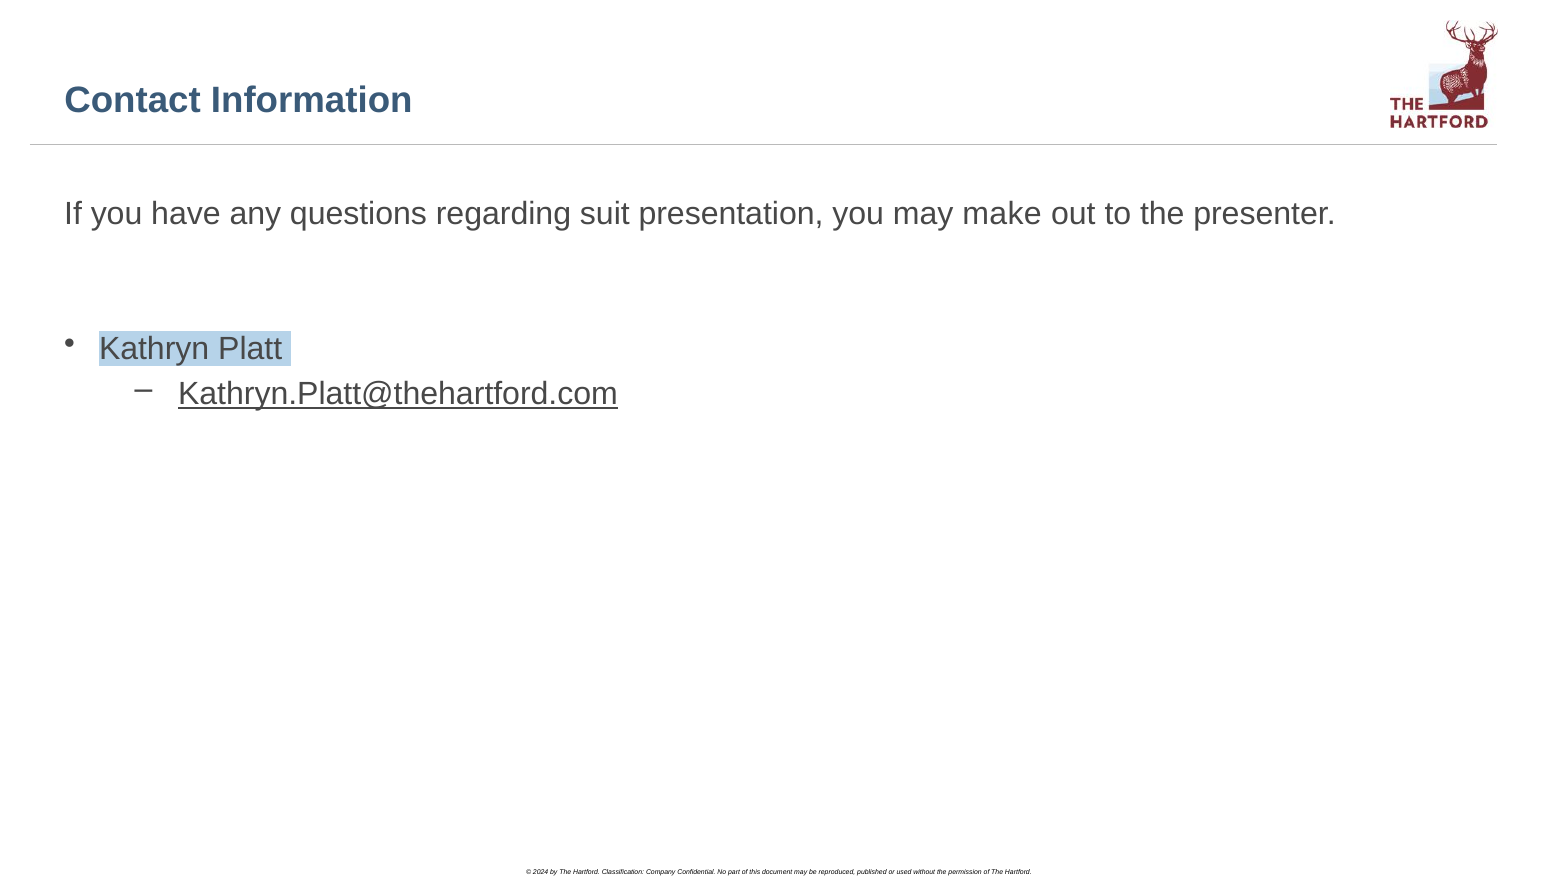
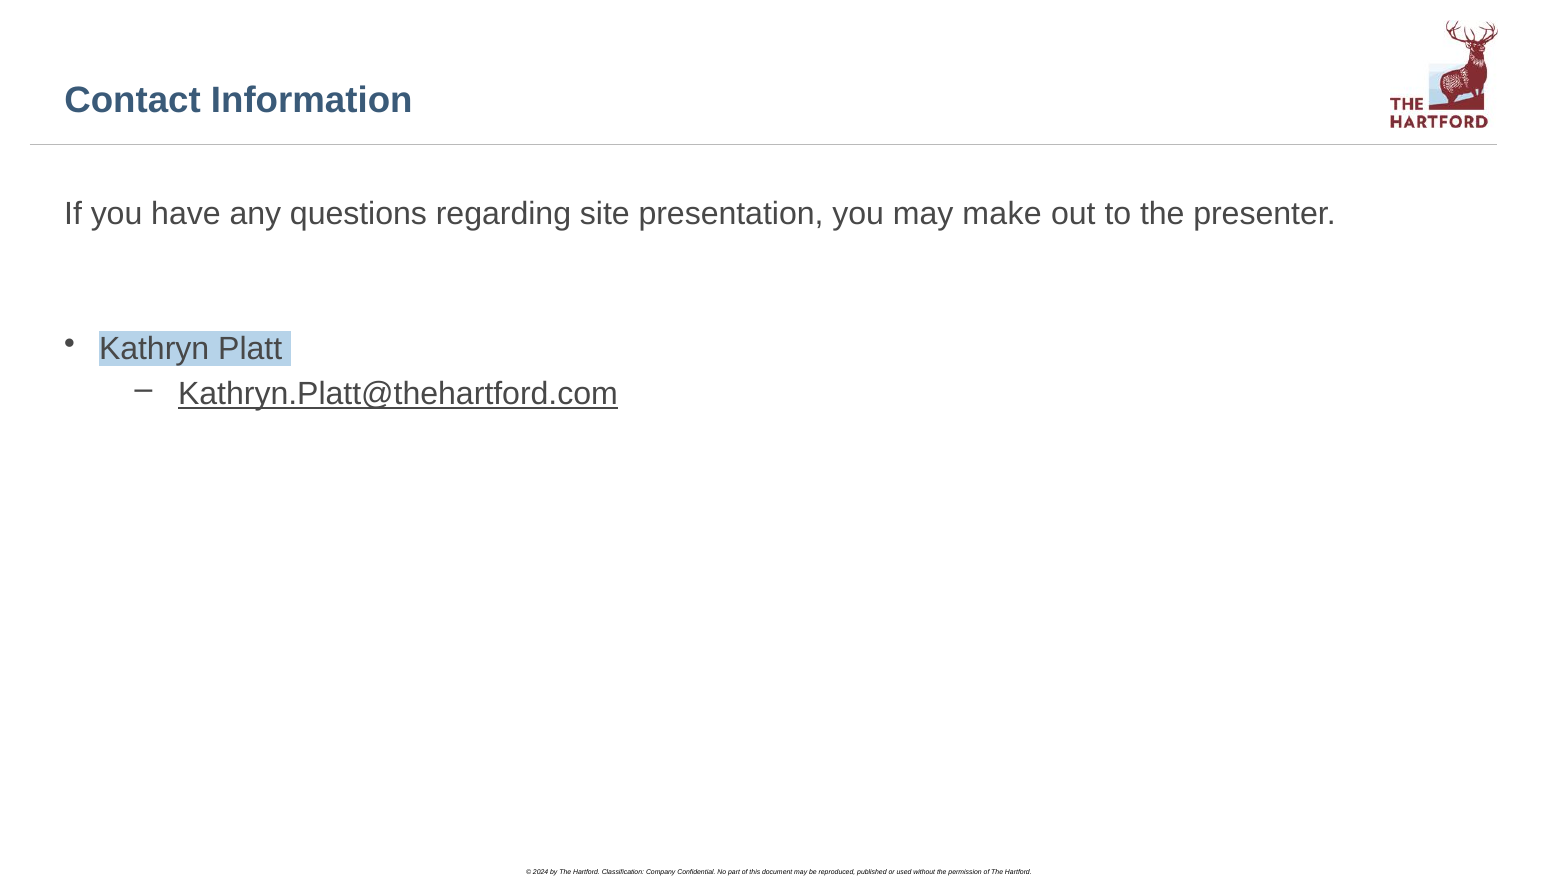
suit: suit -> site
